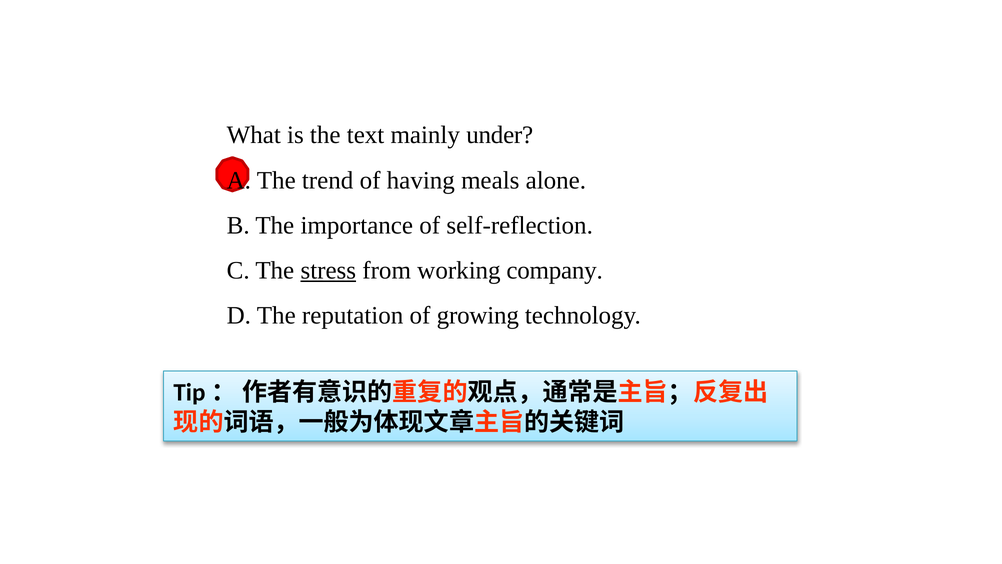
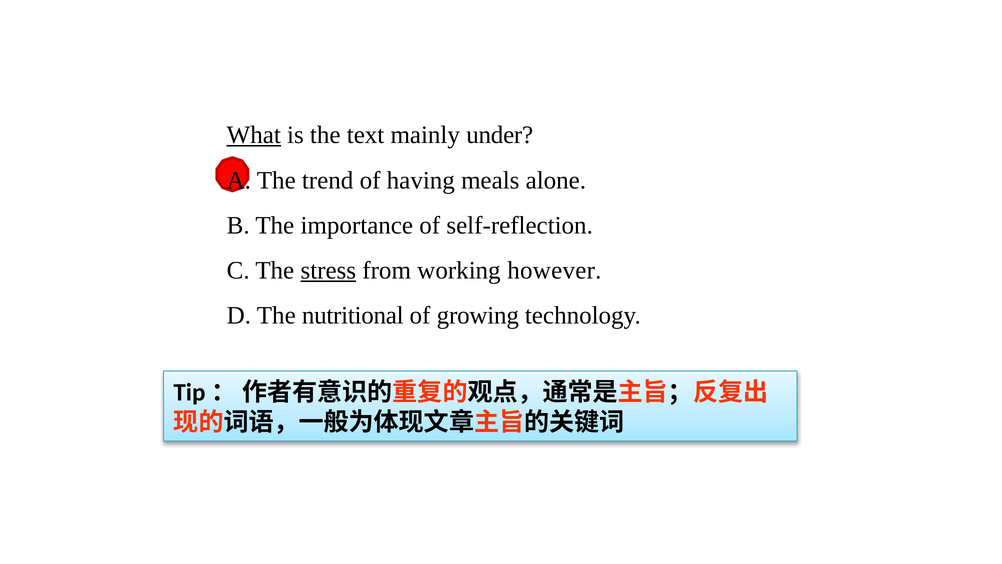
What underline: none -> present
company: company -> however
reputation: reputation -> nutritional
